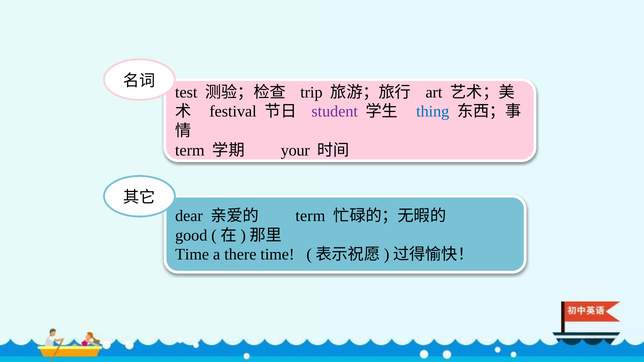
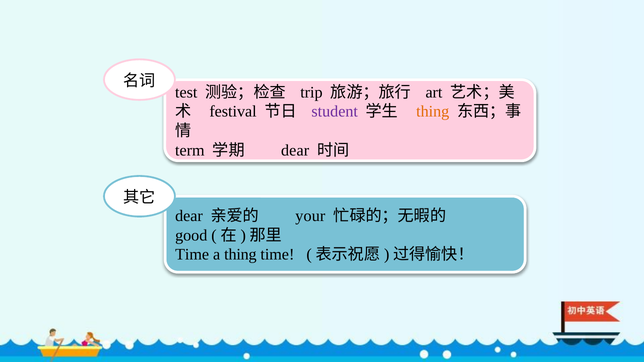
thing at (433, 112) colour: blue -> orange
your at (295, 150): your -> dear
term at (310, 216): term -> your
a there: there -> thing
